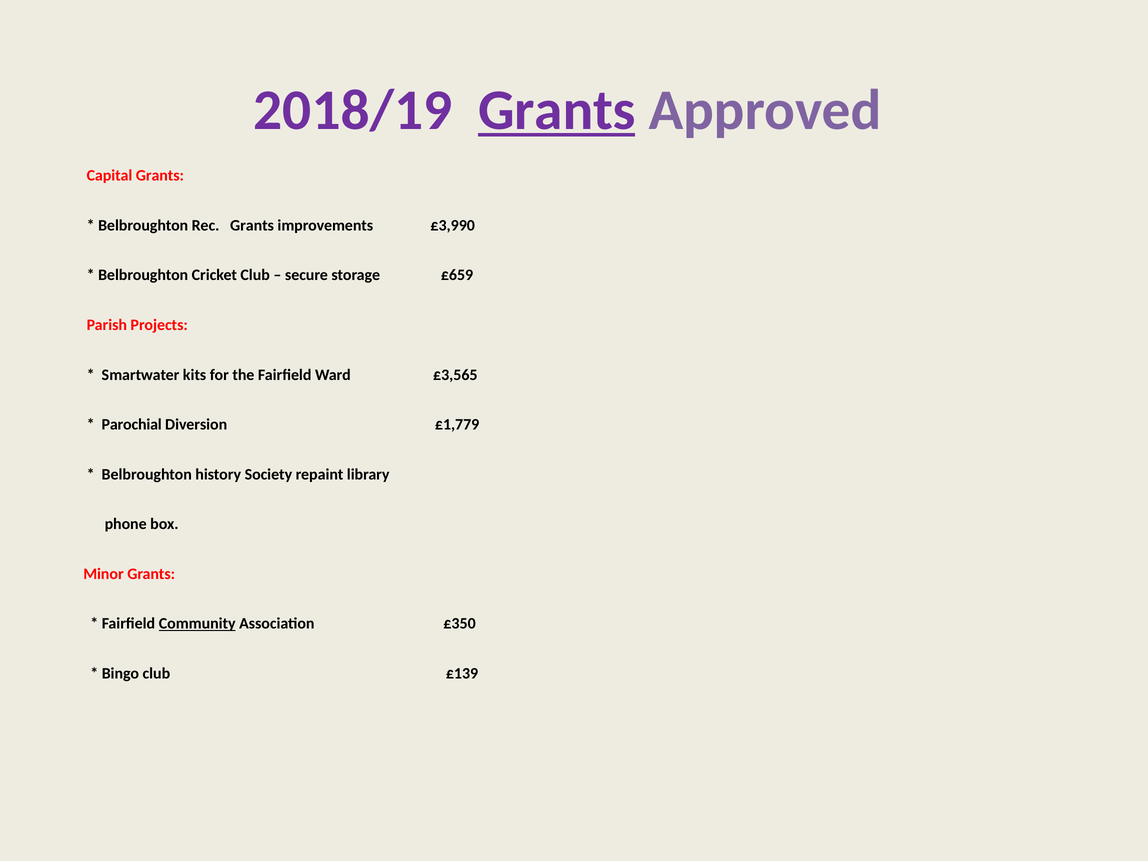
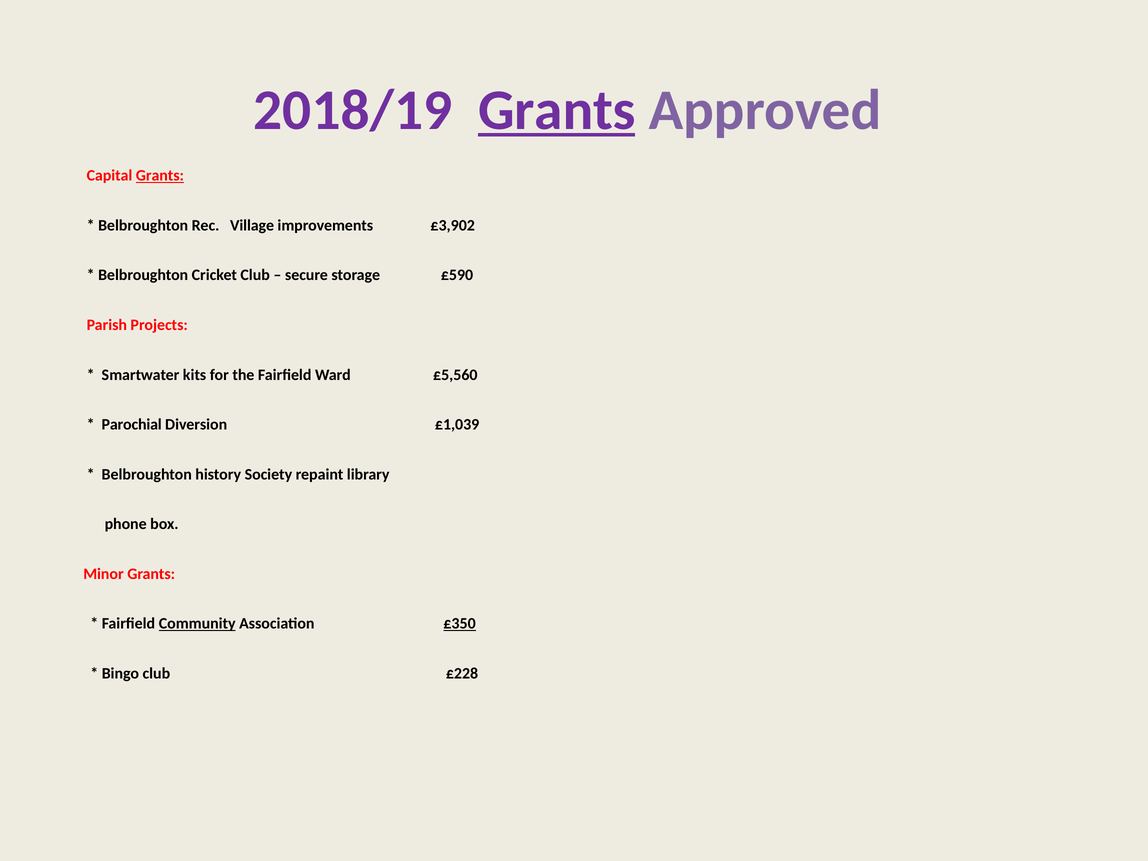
Grants at (160, 176) underline: none -> present
Rec Grants: Grants -> Village
£3,990: £3,990 -> £3,902
£659: £659 -> £590
£3,565: £3,565 -> £5,560
£1,779: £1,779 -> £1,039
£350 underline: none -> present
£139: £139 -> £228
